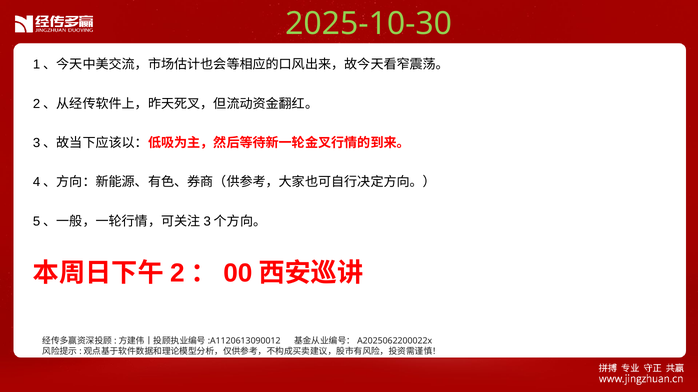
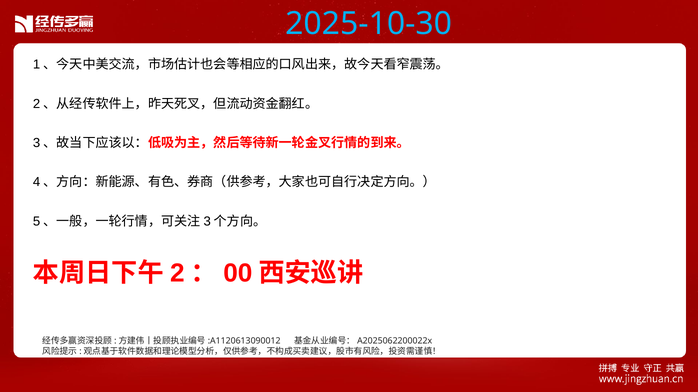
2025-10-30 colour: light green -> light blue
